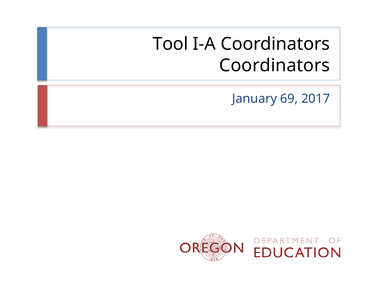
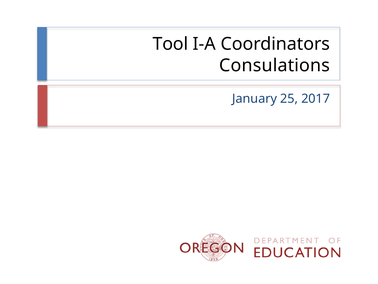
Coordinators at (275, 65): Coordinators -> Consulations
69: 69 -> 25
